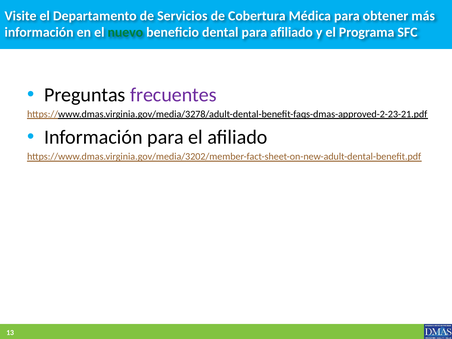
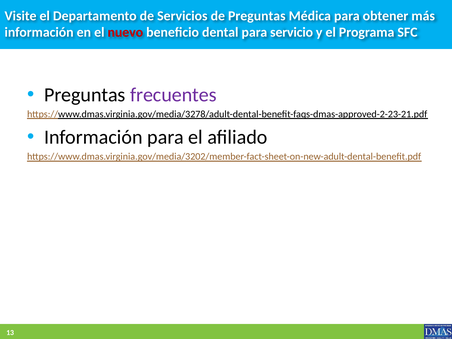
de Cobertura: Cobertura -> Preguntas
nuevo colour: green -> red
para afiliado: afiliado -> servicio
